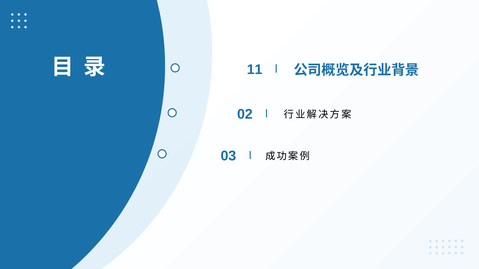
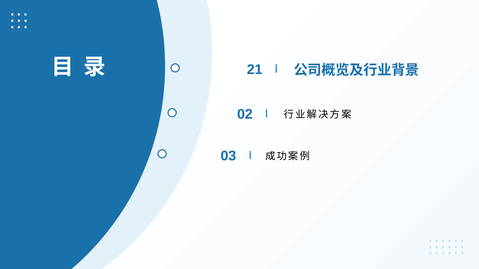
11: 11 -> 21
